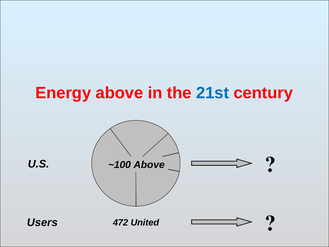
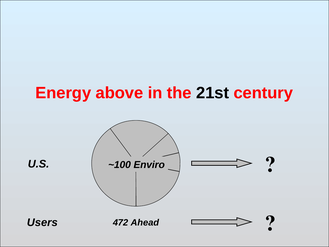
21st colour: blue -> black
~100 Above: Above -> Enviro
United: United -> Ahead
